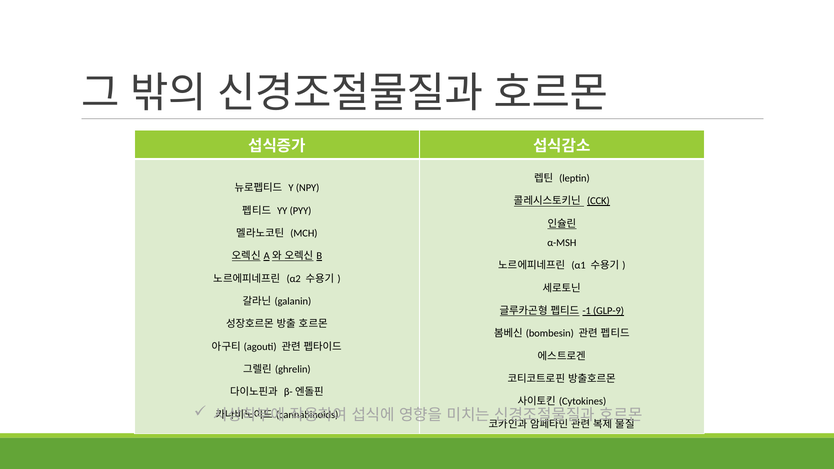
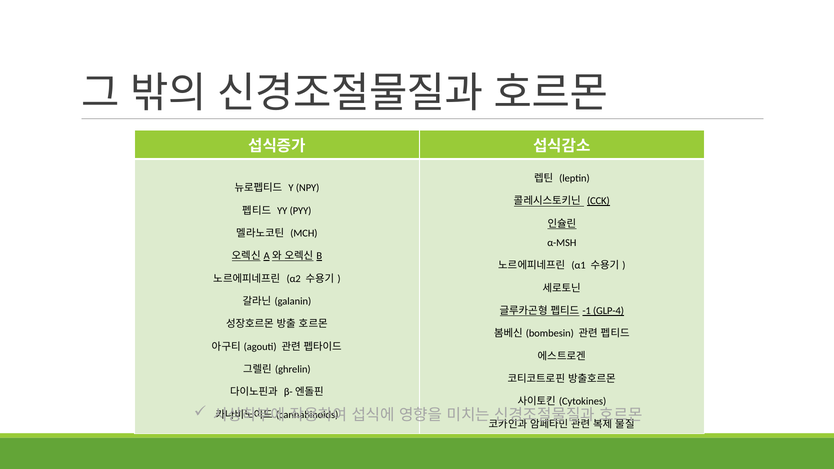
GLP-9: GLP-9 -> GLP-4
